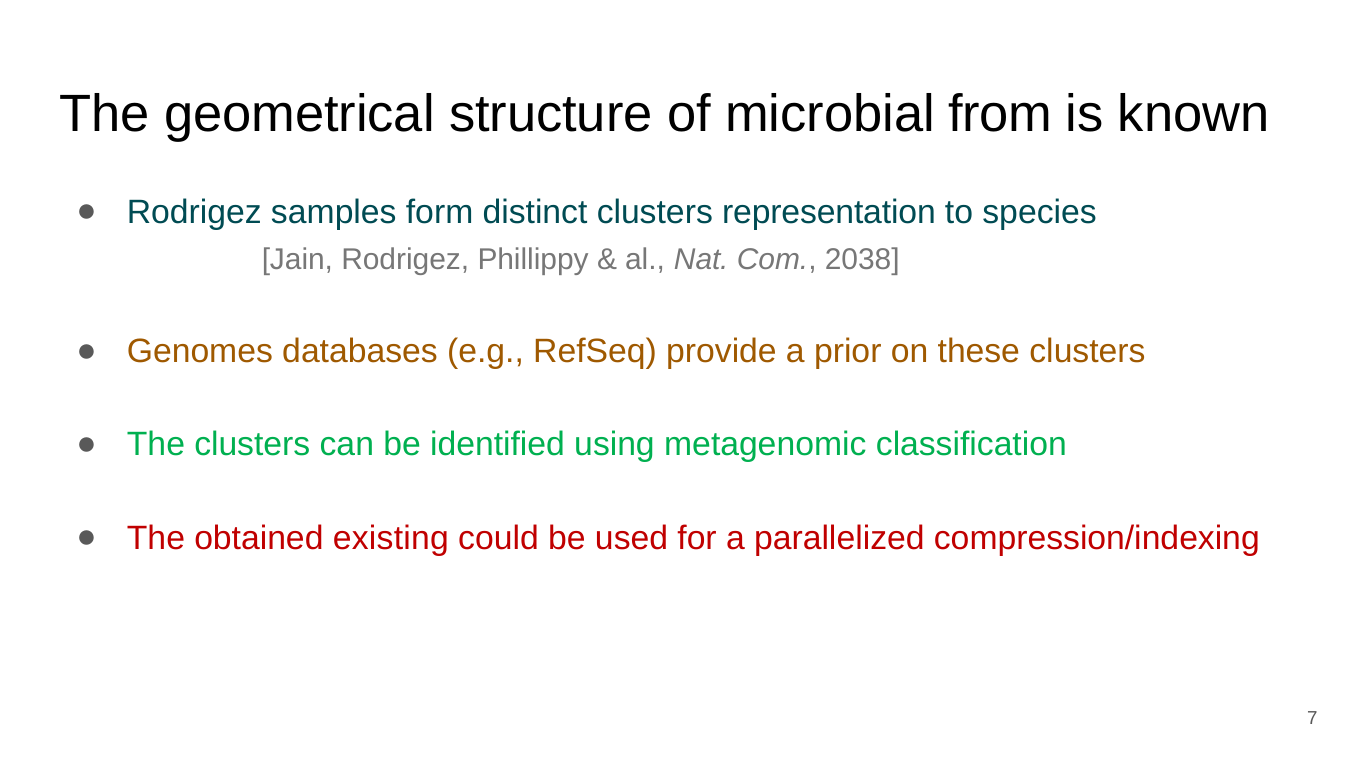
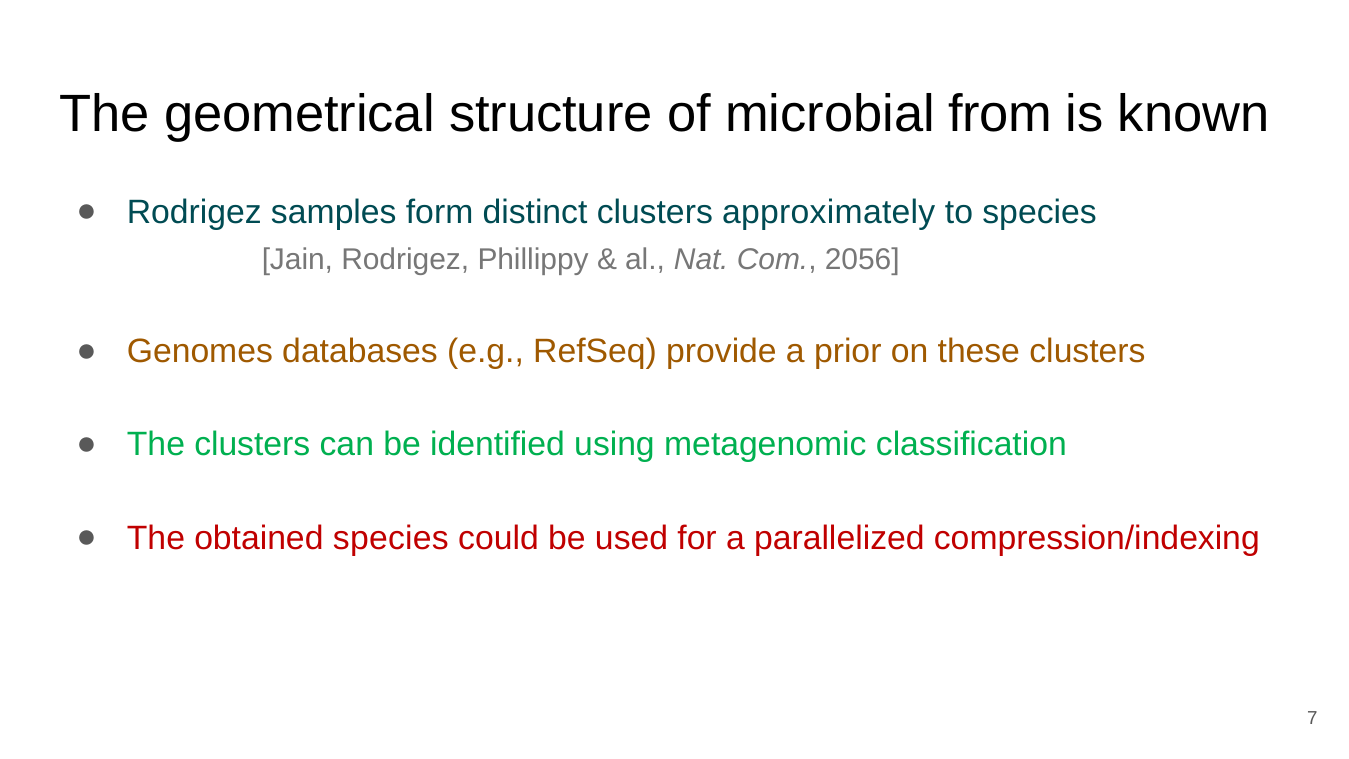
representation: representation -> approximately
2038: 2038 -> 2056
obtained existing: existing -> species
